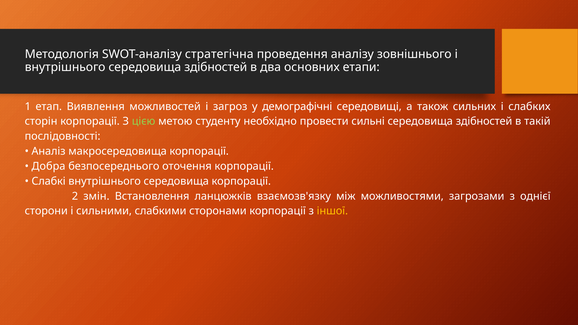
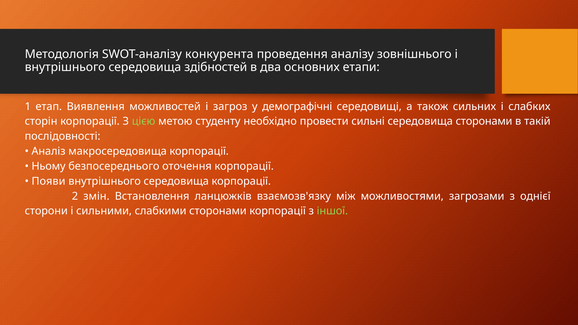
стратегічна: стратегічна -> конкурента
здібностей at (484, 121): здібностей -> сторонами
Добра: Добра -> Ньому
Слабкі: Слабкі -> Появи
іншої colour: yellow -> light green
